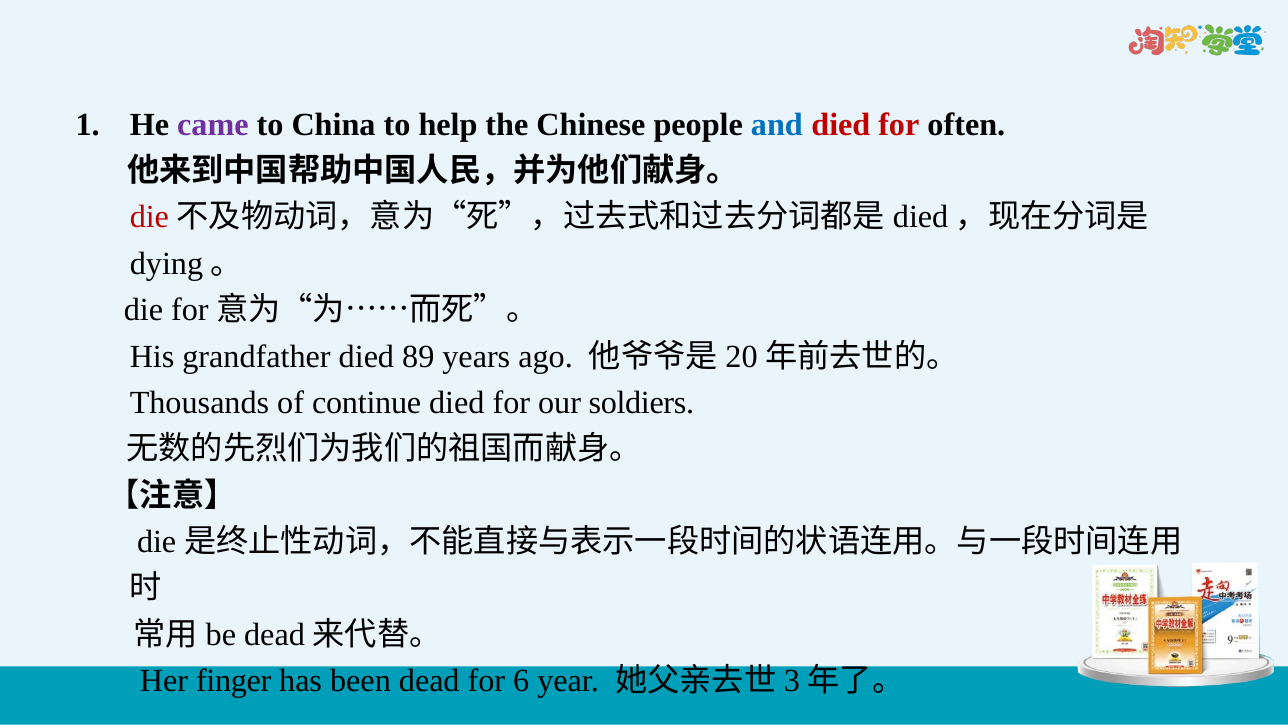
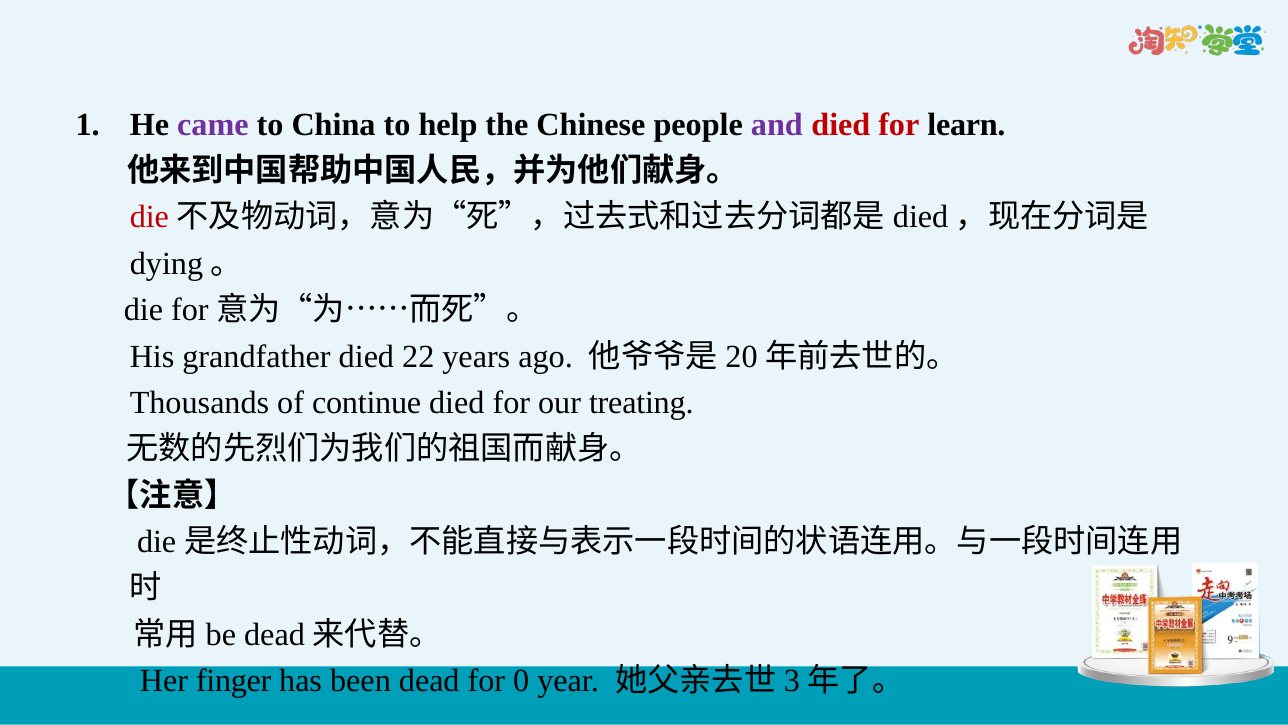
and colour: blue -> purple
often: often -> learn
89: 89 -> 22
soldiers: soldiers -> treating
6: 6 -> 0
